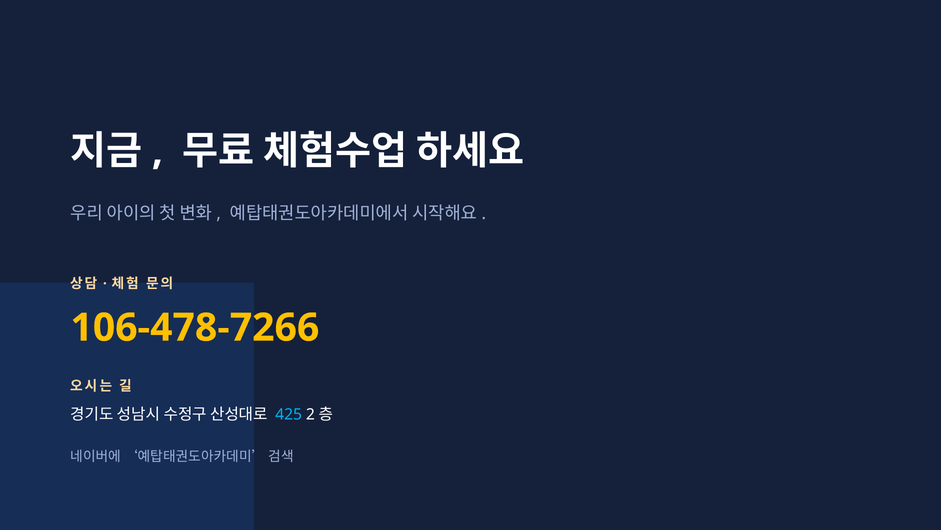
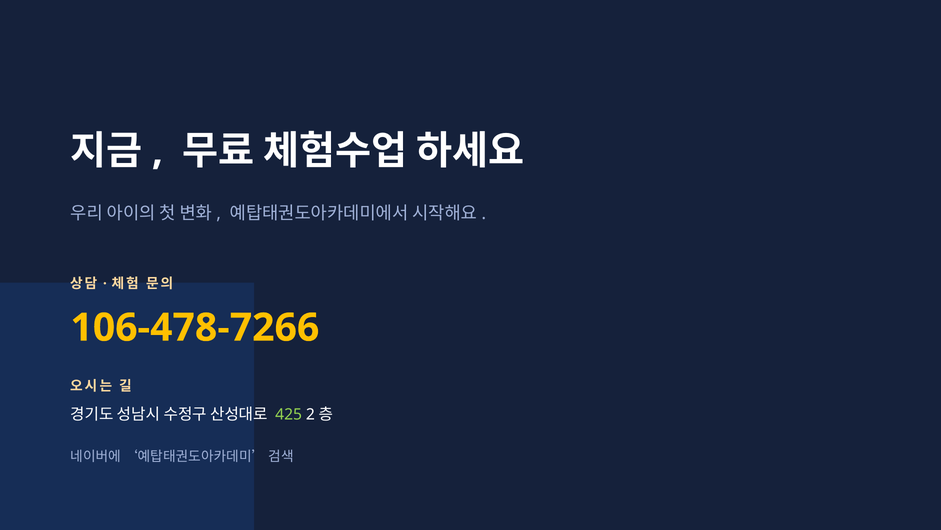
425 colour: light blue -> light green
